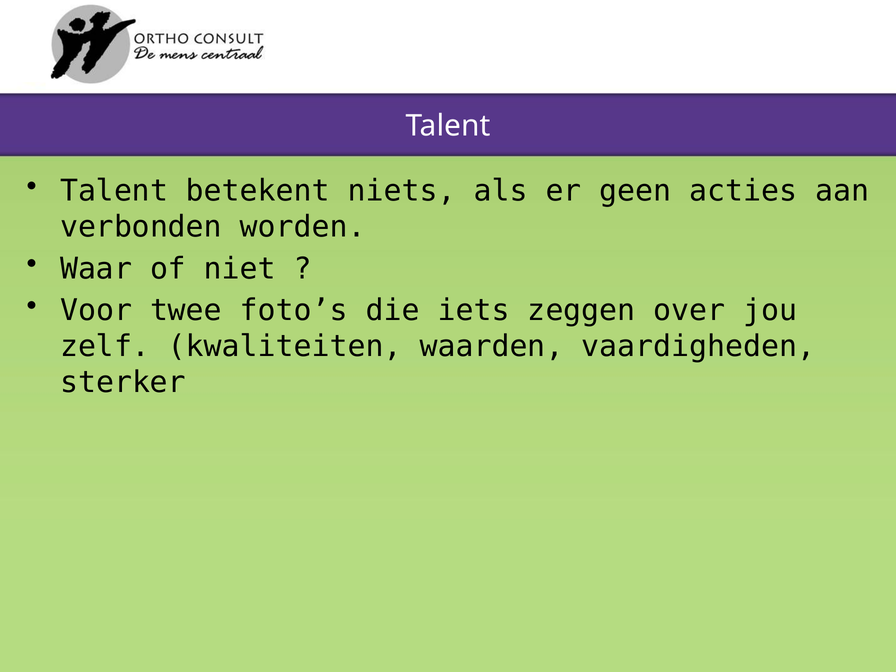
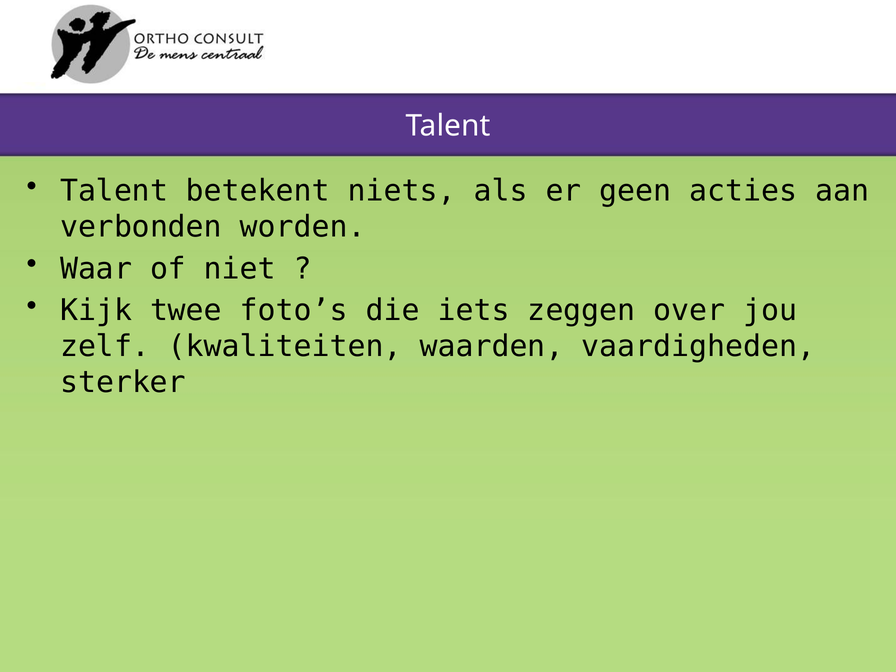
Voor: Voor -> Kijk
